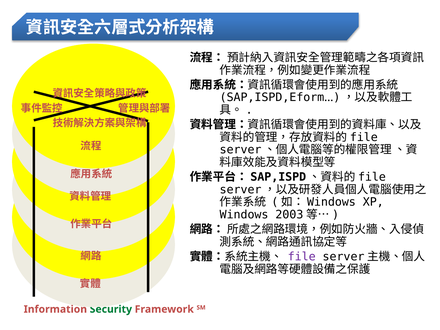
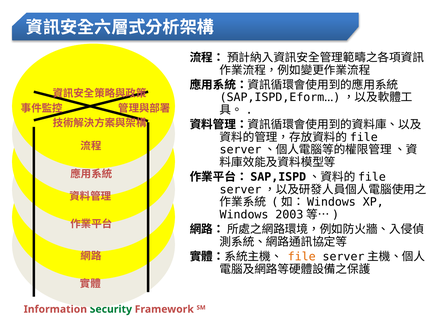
file colour: purple -> orange
